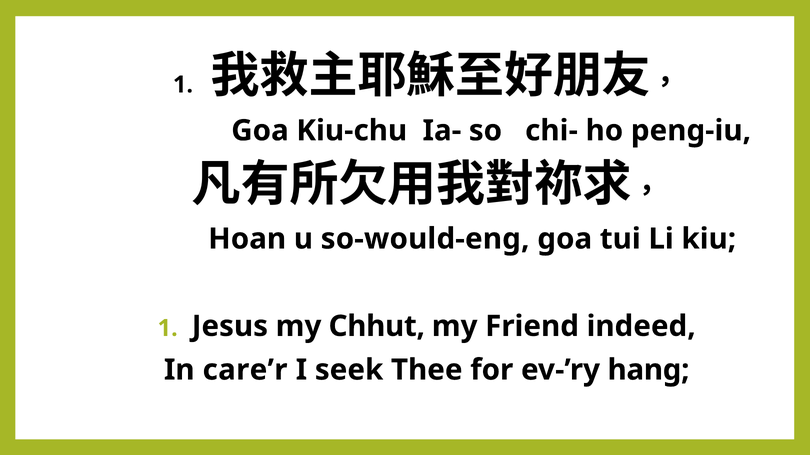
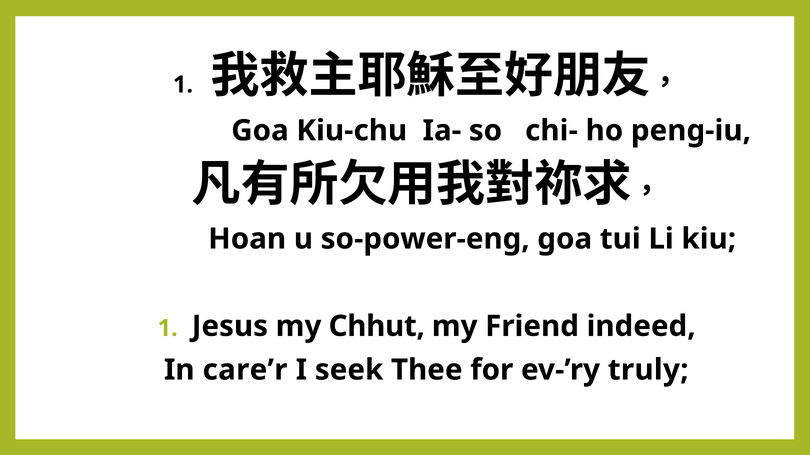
so-would-eng: so-would-eng -> so-power-eng
hang: hang -> truly
